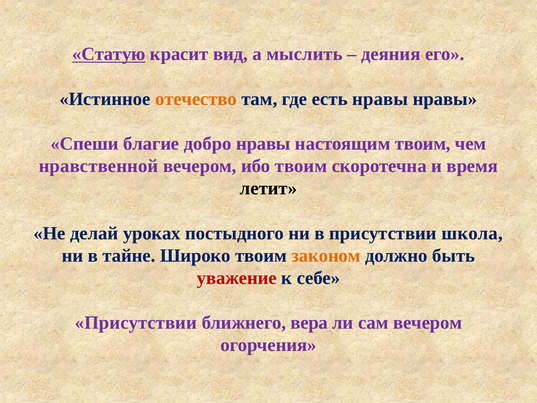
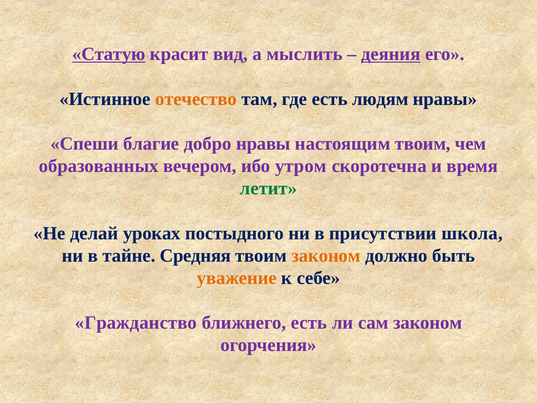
деяния underline: none -> present
есть нравы: нравы -> людям
нравственной: нравственной -> образованных
ибо твоим: твоим -> утром
летит colour: black -> green
Широко: Широко -> Средняя
уважение colour: red -> orange
Присутствии at (136, 323): Присутствии -> Гражданство
ближнего вера: вера -> есть
сам вечером: вечером -> законом
